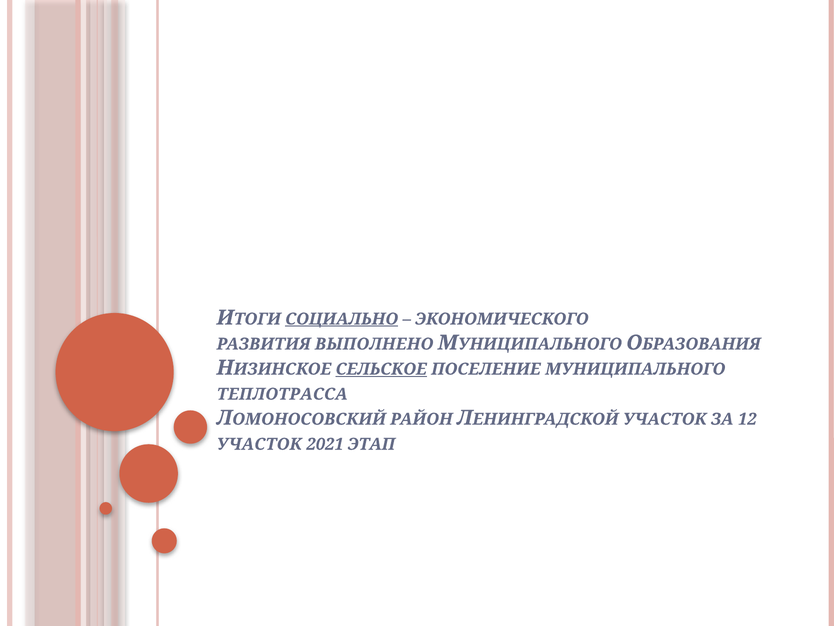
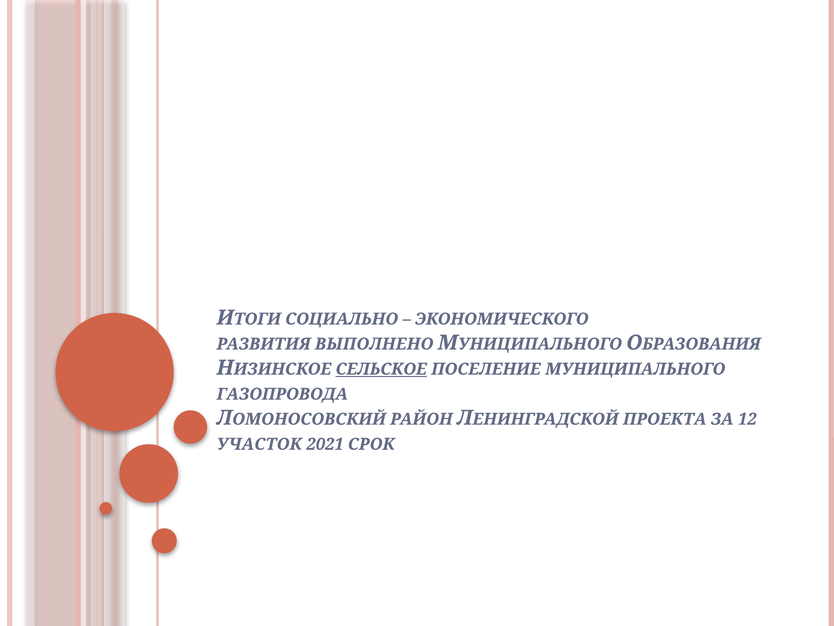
СОЦИАЛЬНО underline: present -> none
ТЕПЛОТРАССА: ТЕПЛОТРАССА -> ГАЗОПРОВОДА
УЧАСТОК at (665, 419): УЧАСТОК -> ПРОЕКТА
ЭТАП: ЭТАП -> СРОК
